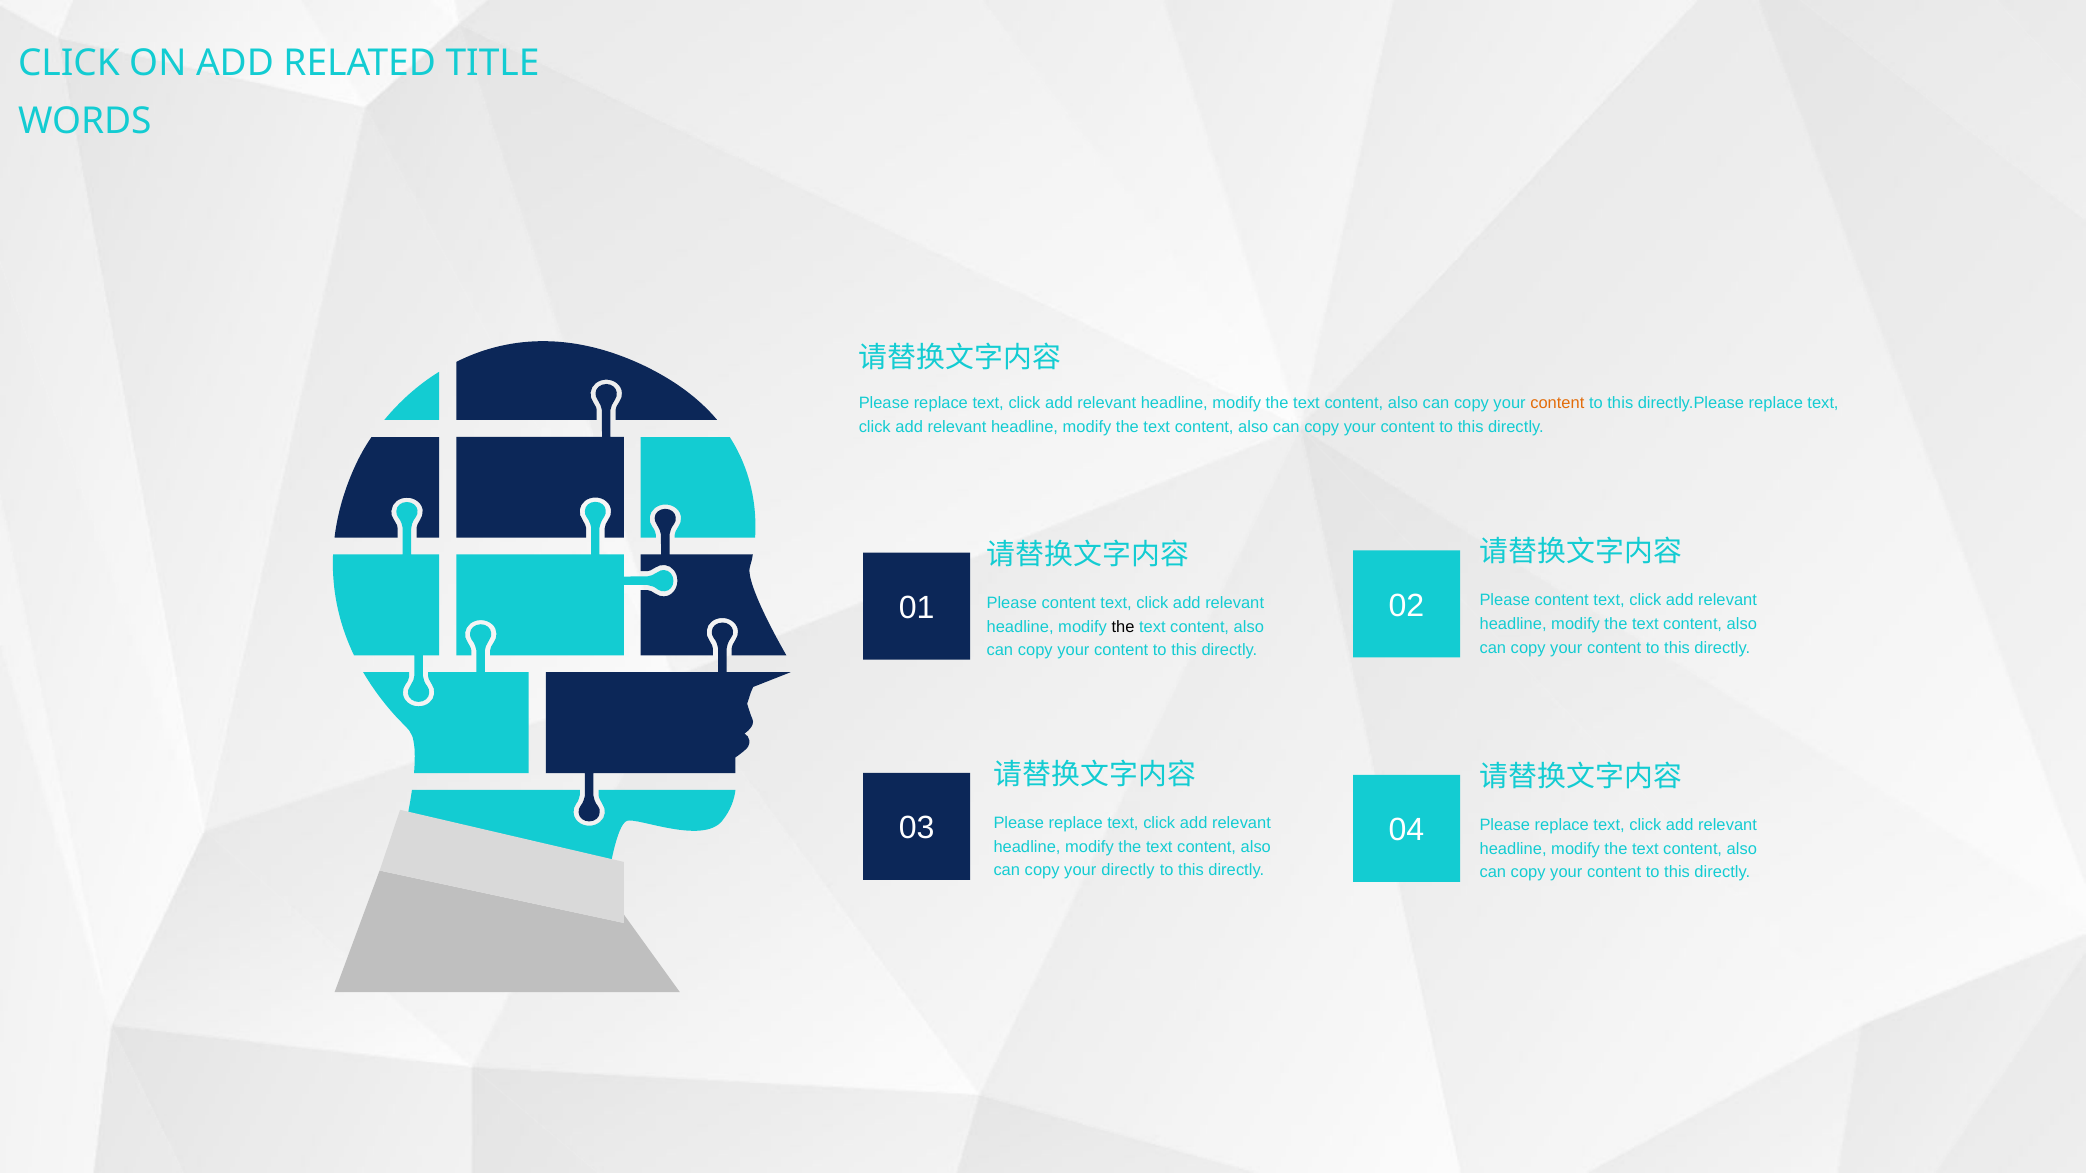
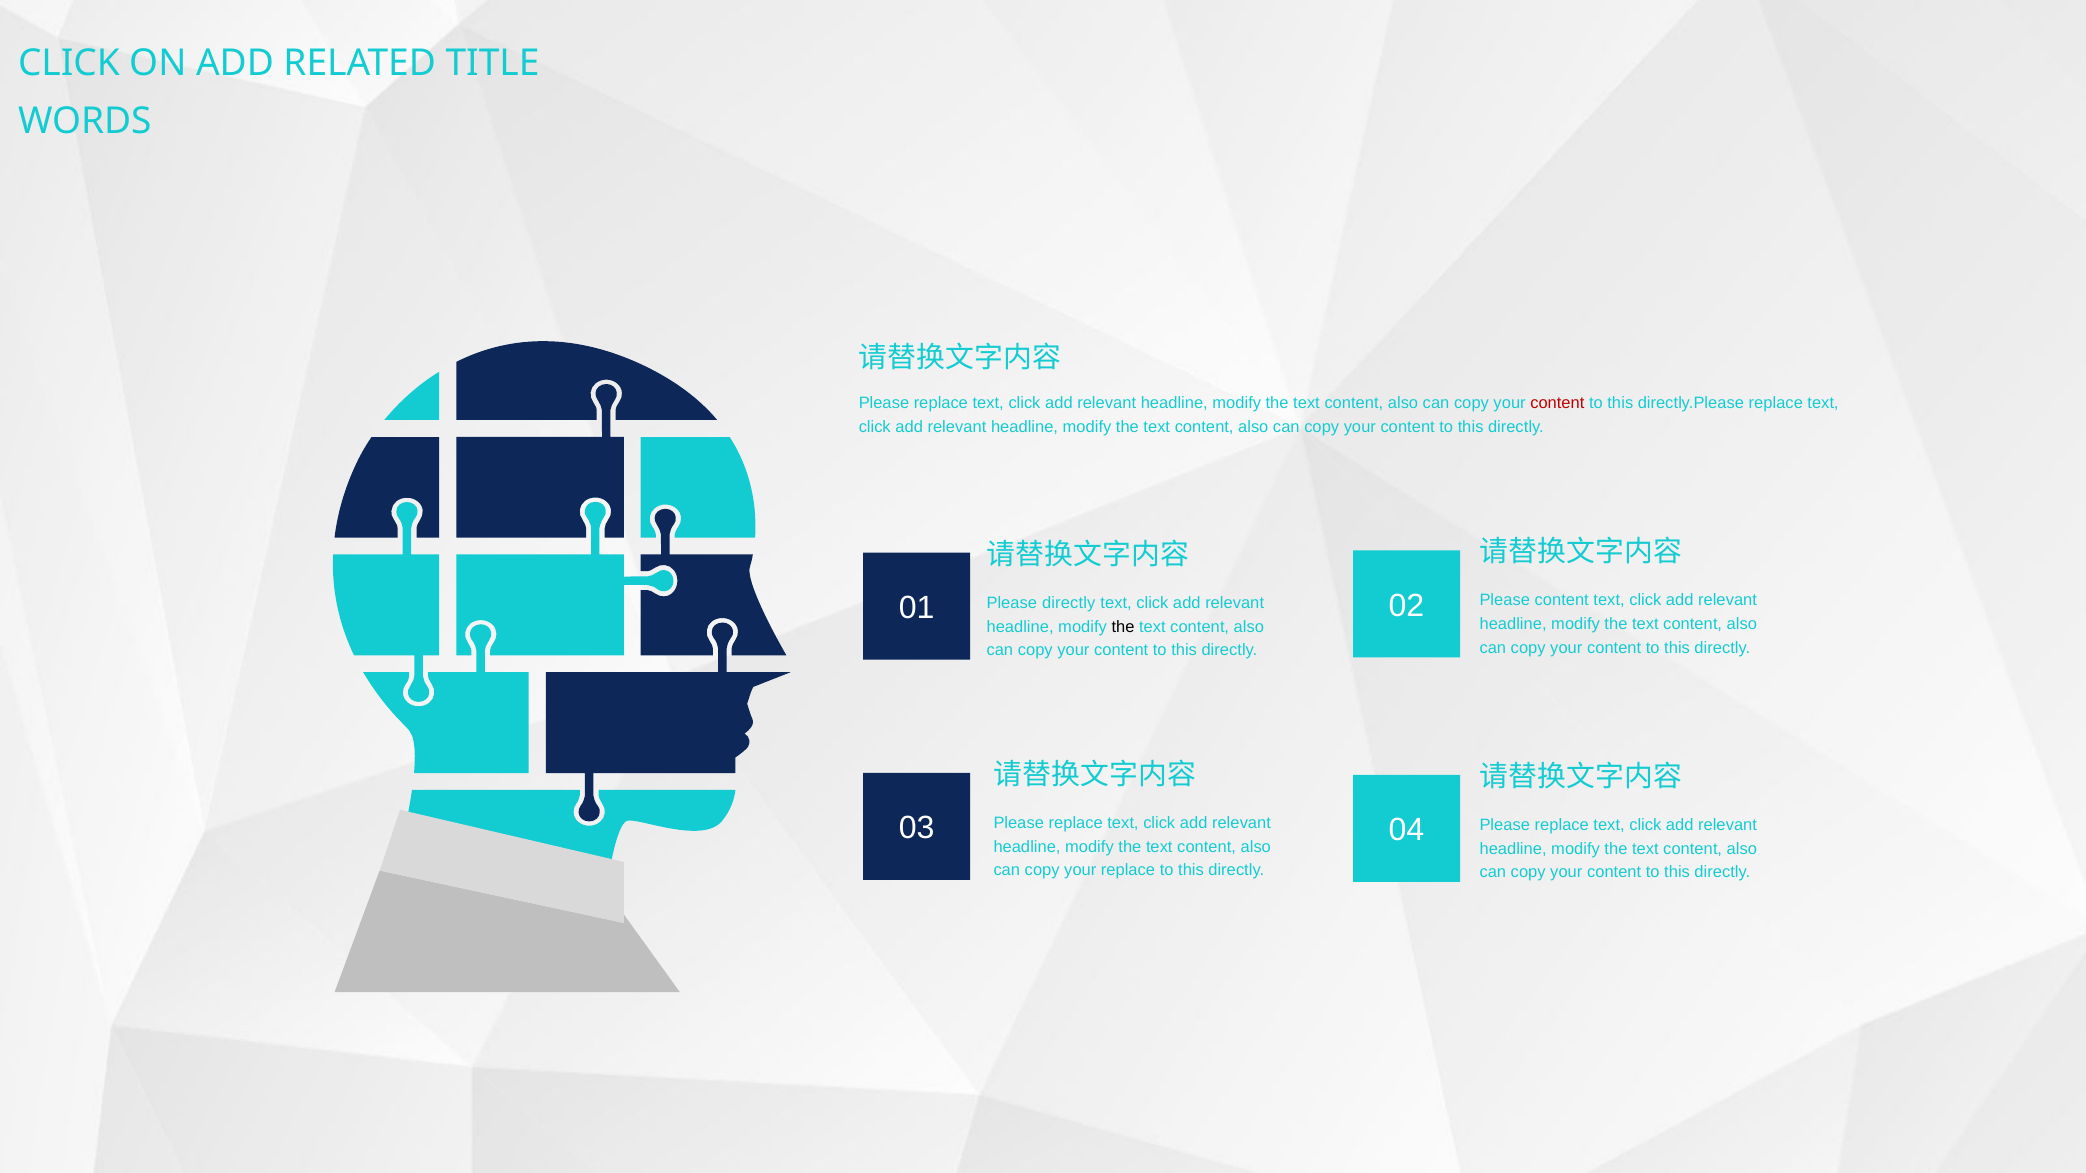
content at (1557, 403) colour: orange -> red
content at (1069, 603): content -> directly
your directly: directly -> replace
